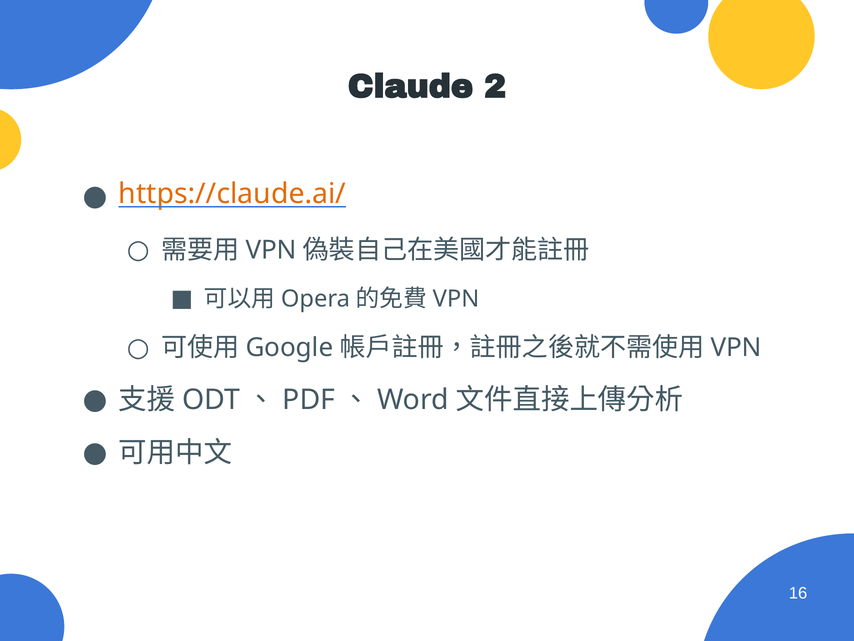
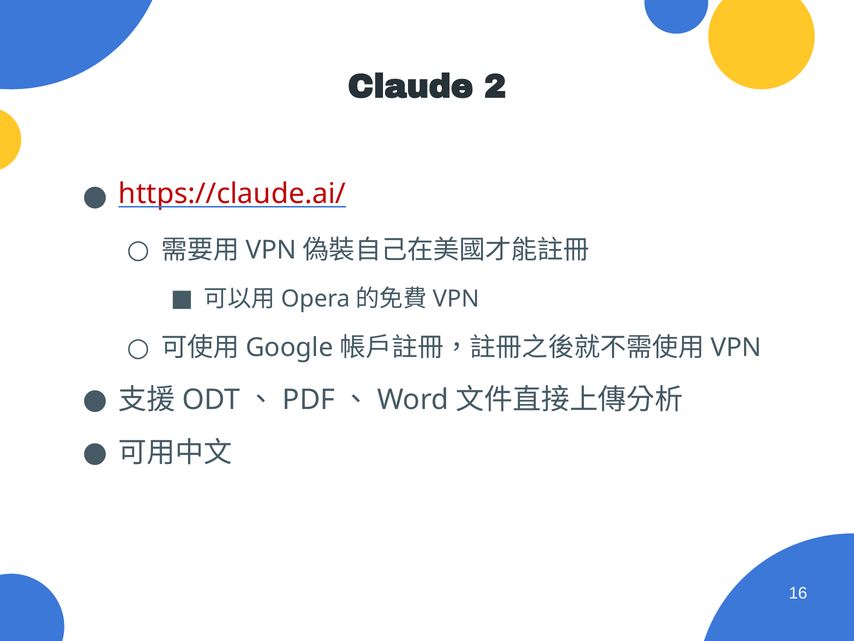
https://claude.ai/ colour: orange -> red
